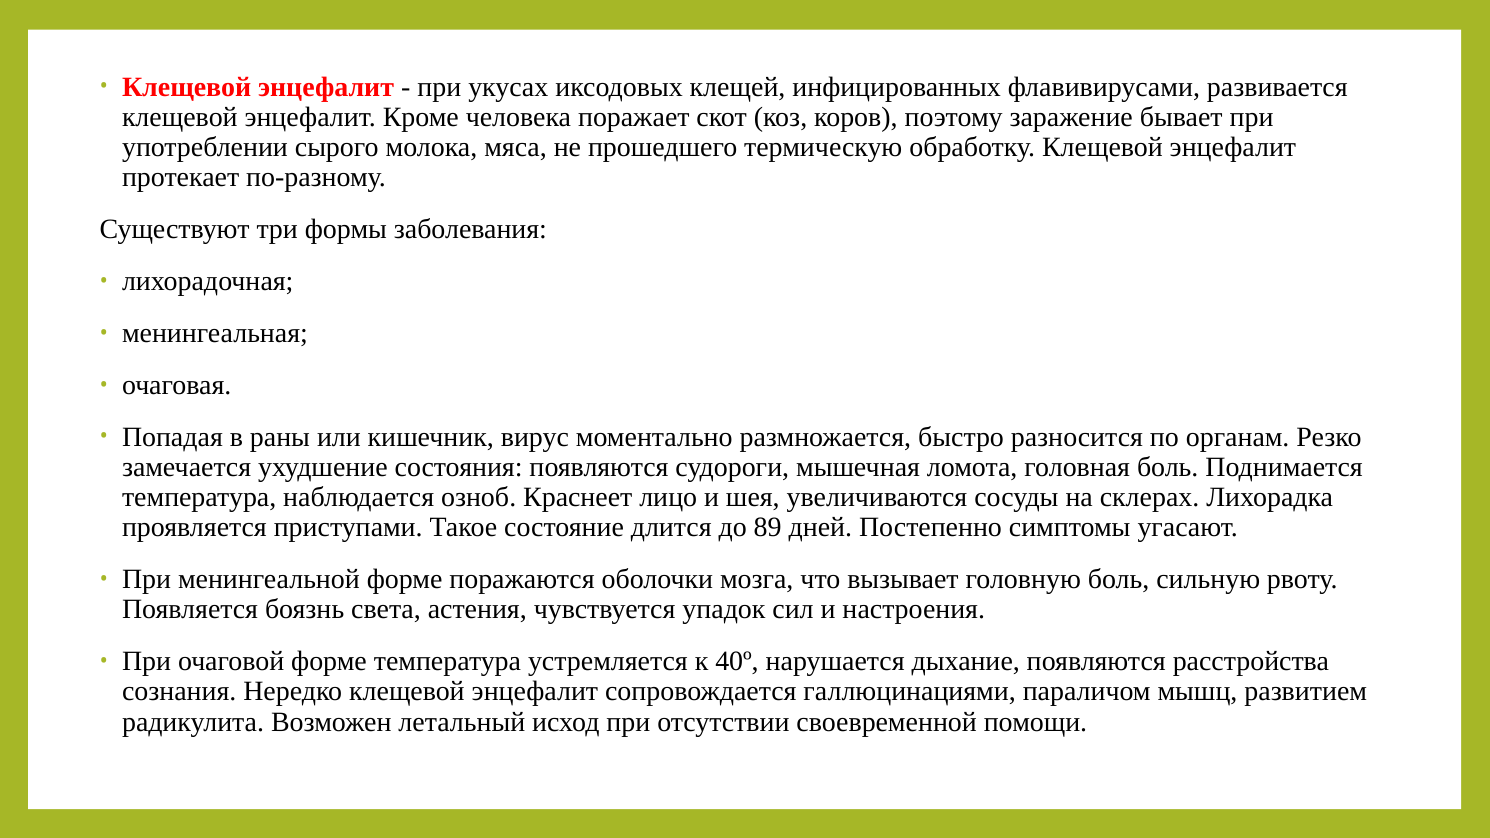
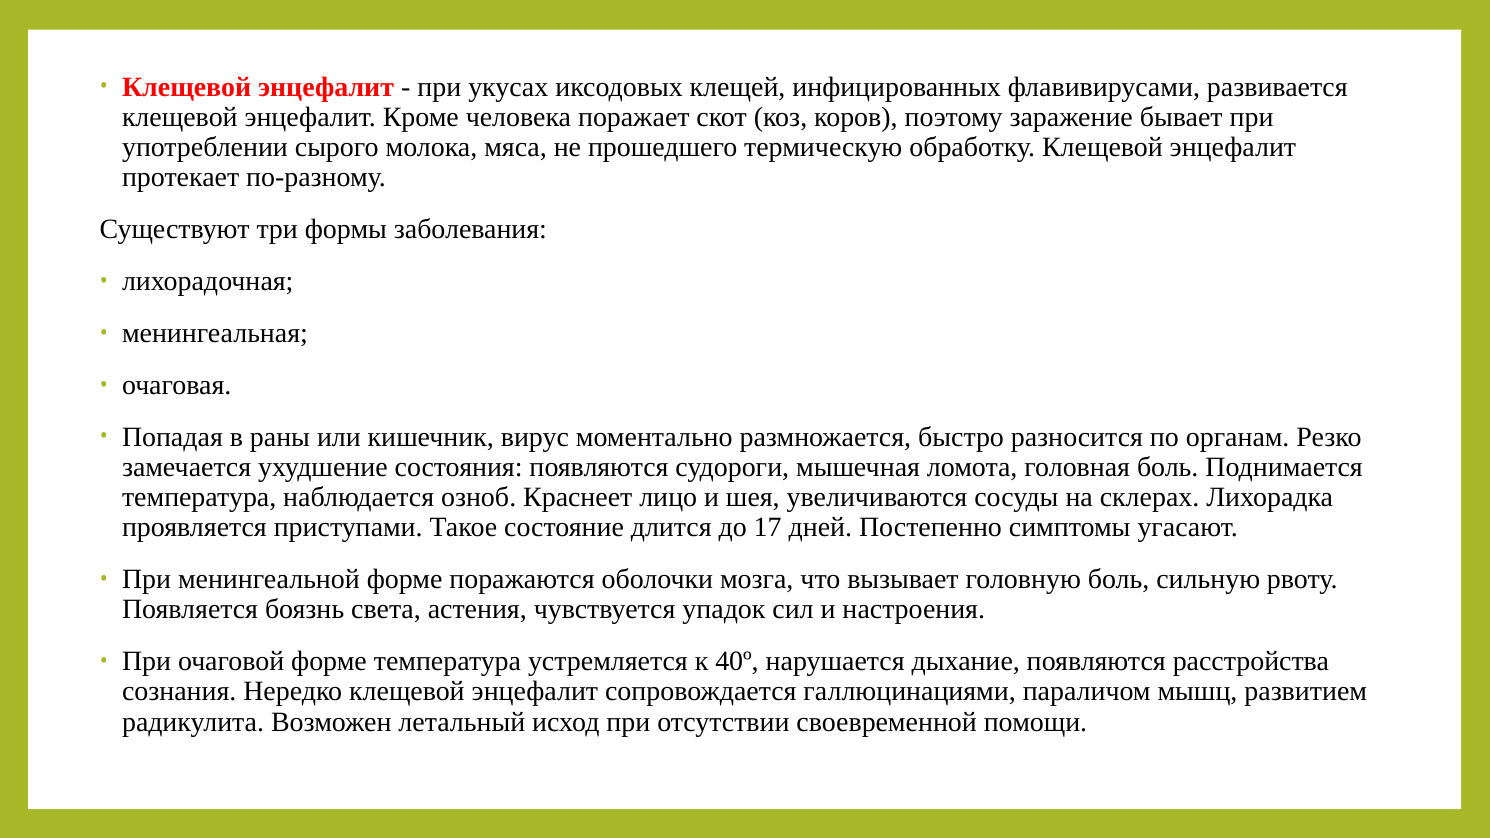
89: 89 -> 17
